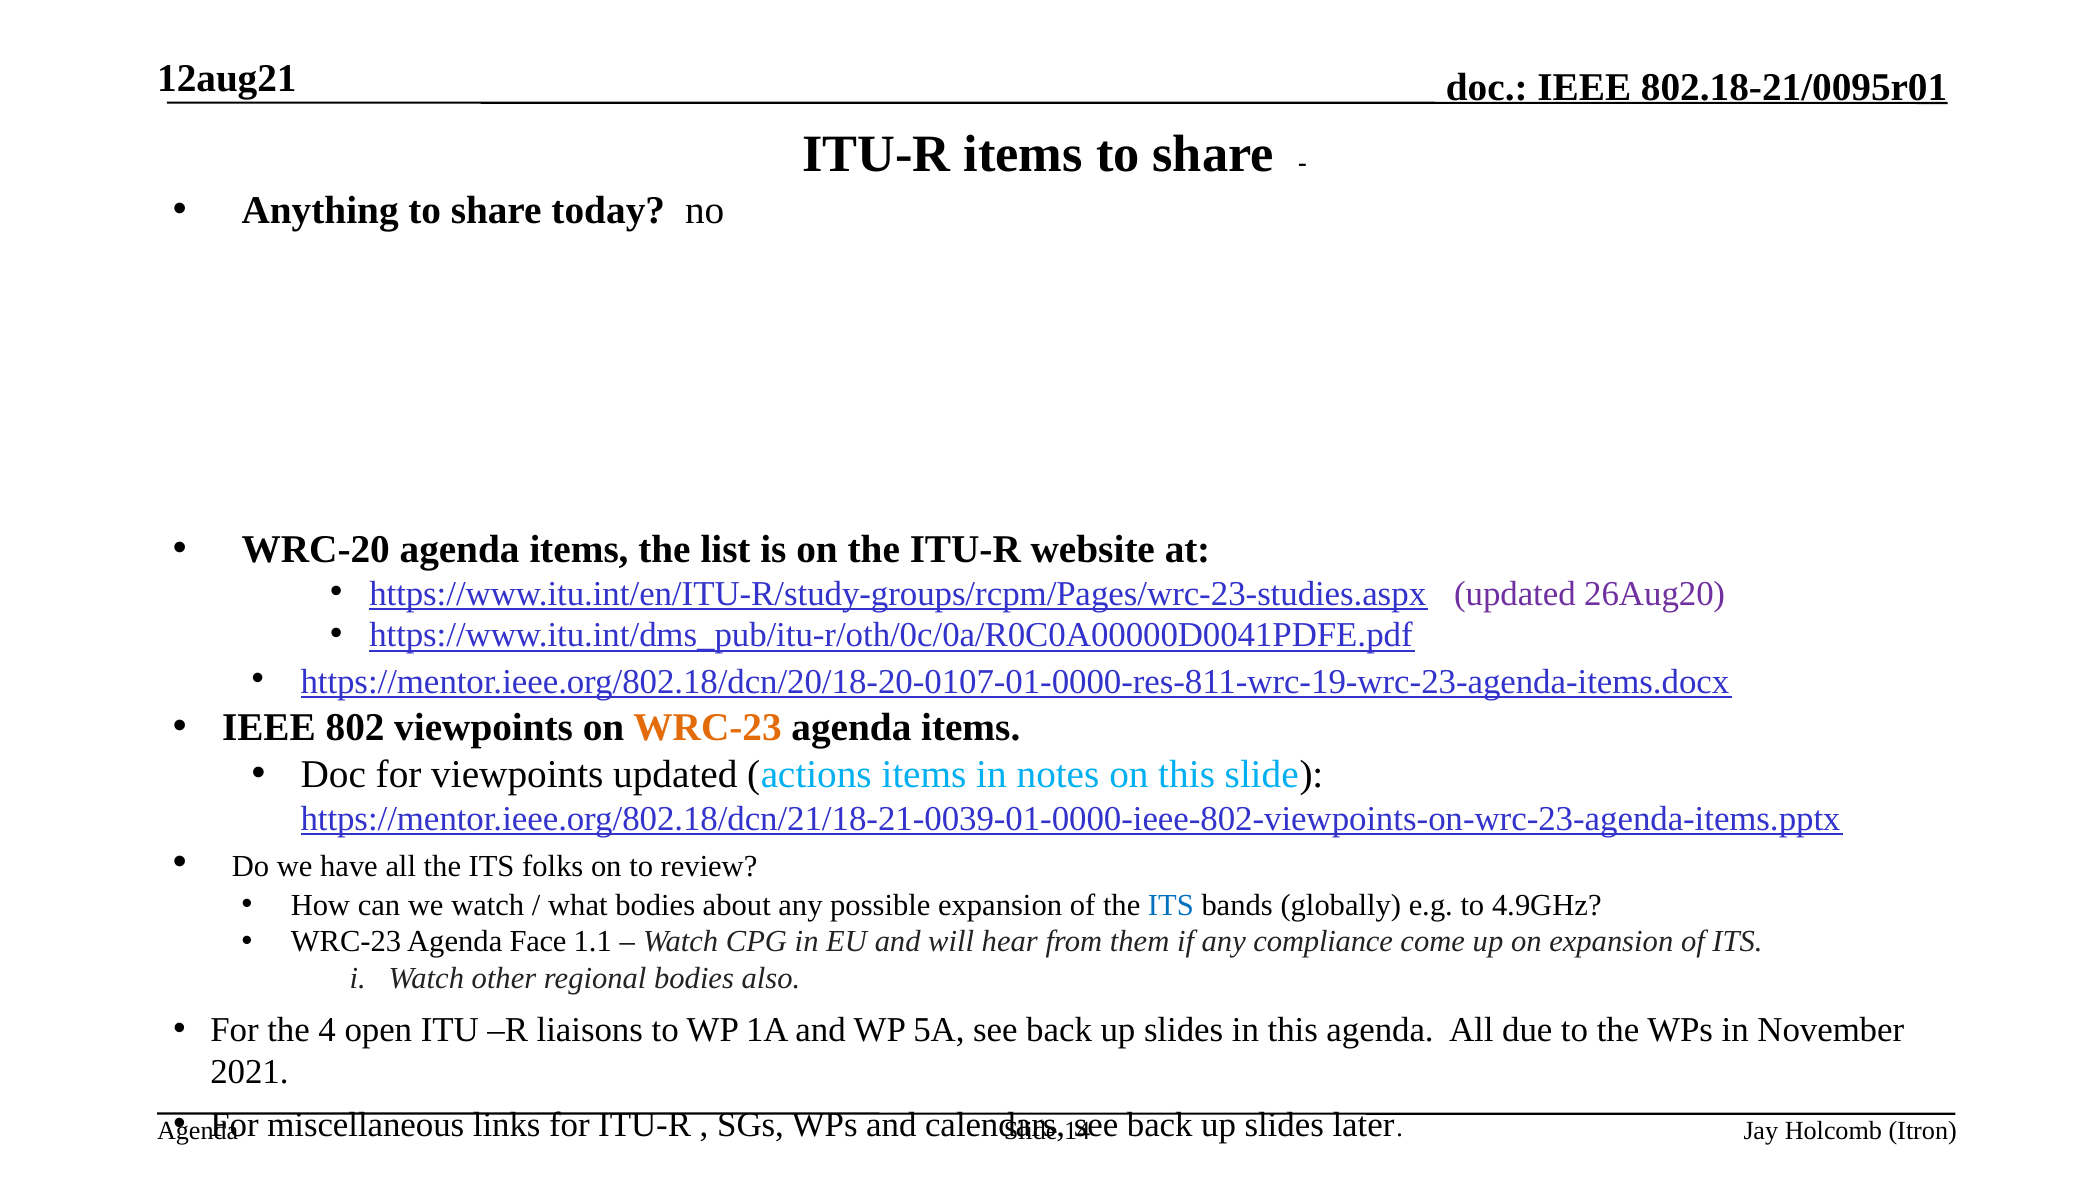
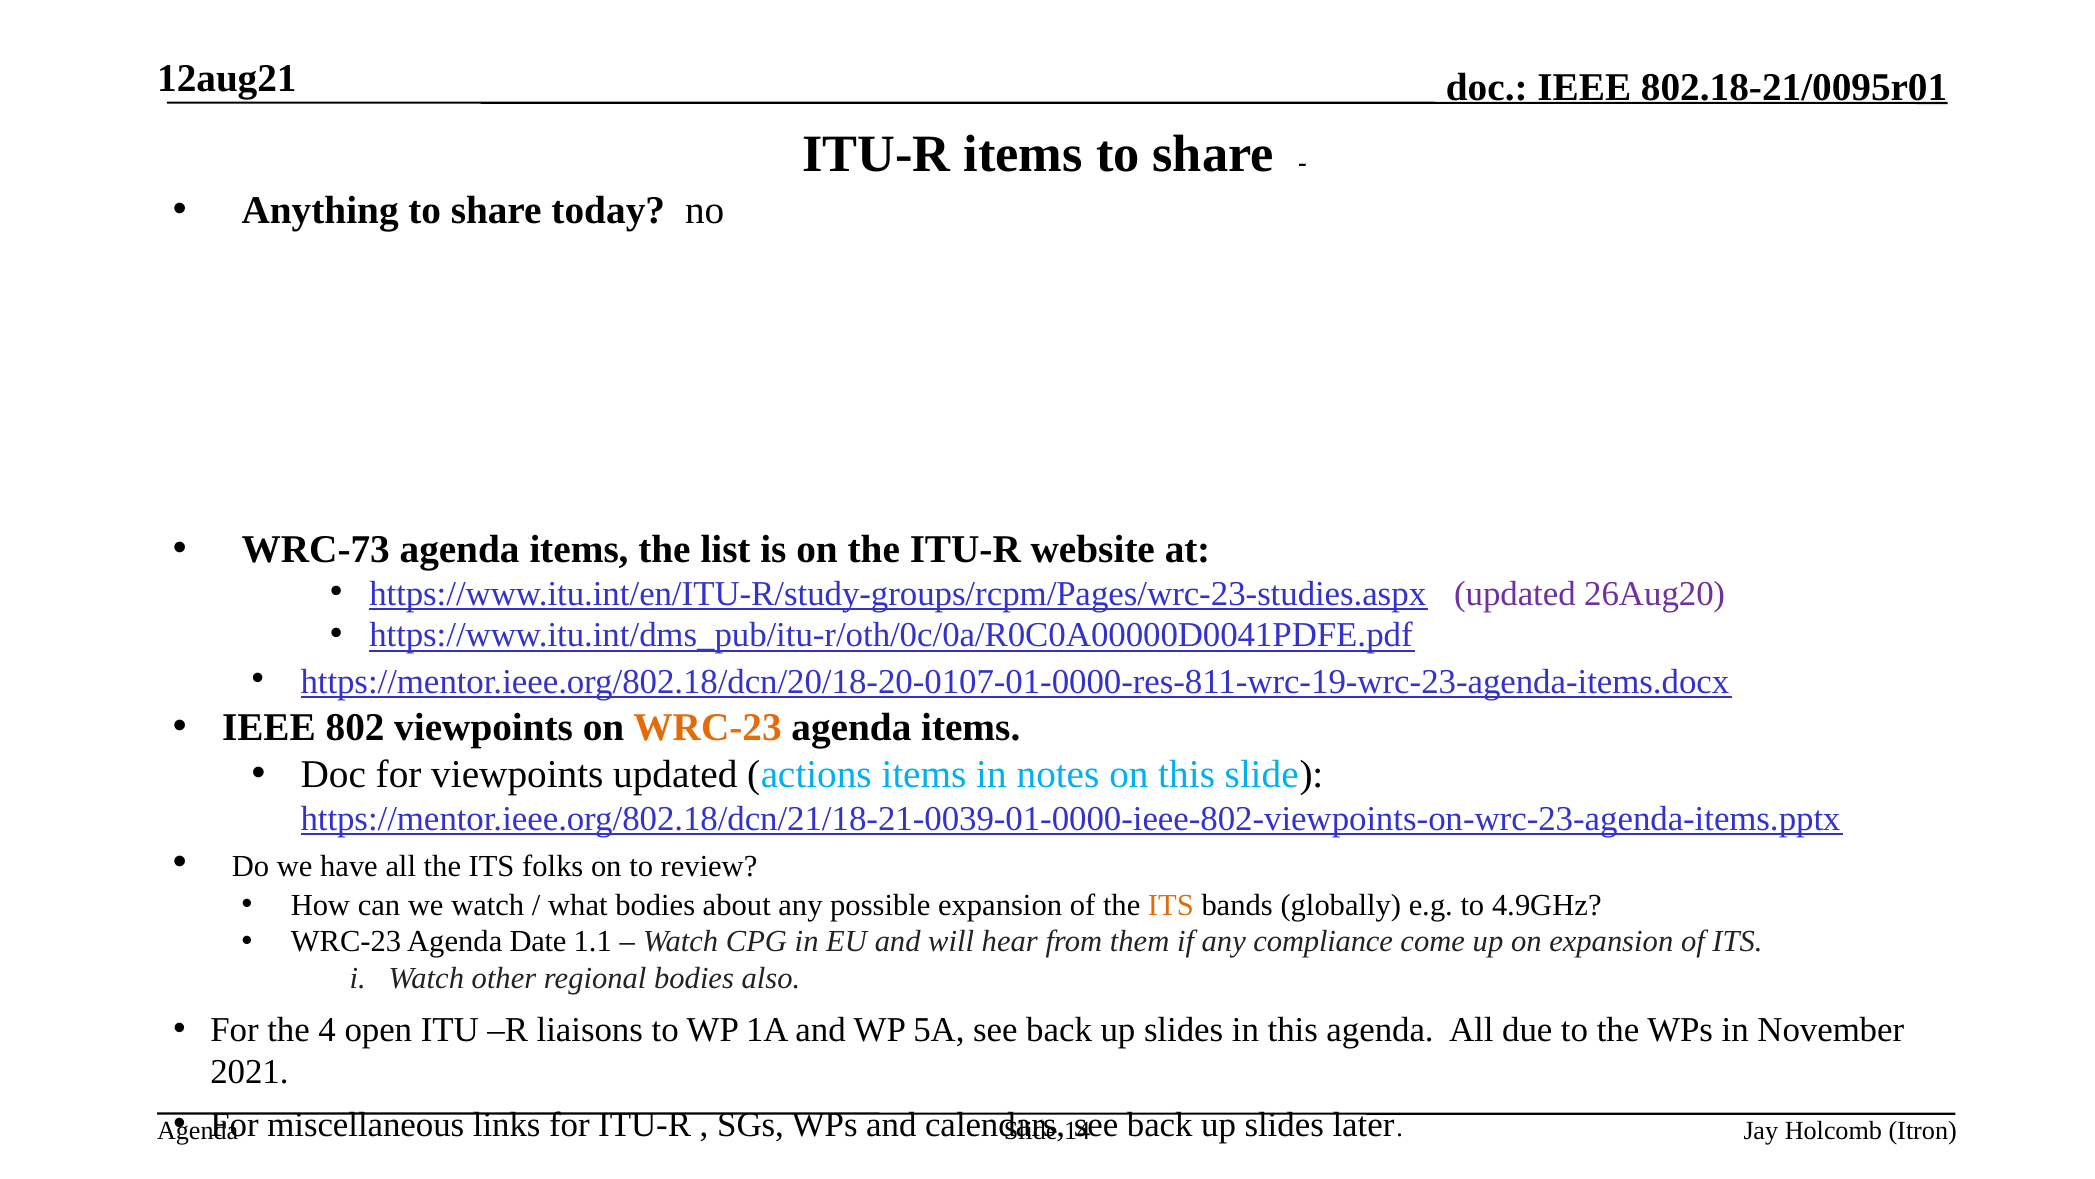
WRC-20: WRC-20 -> WRC-73
ITS at (1171, 905) colour: blue -> orange
Face: Face -> Date
